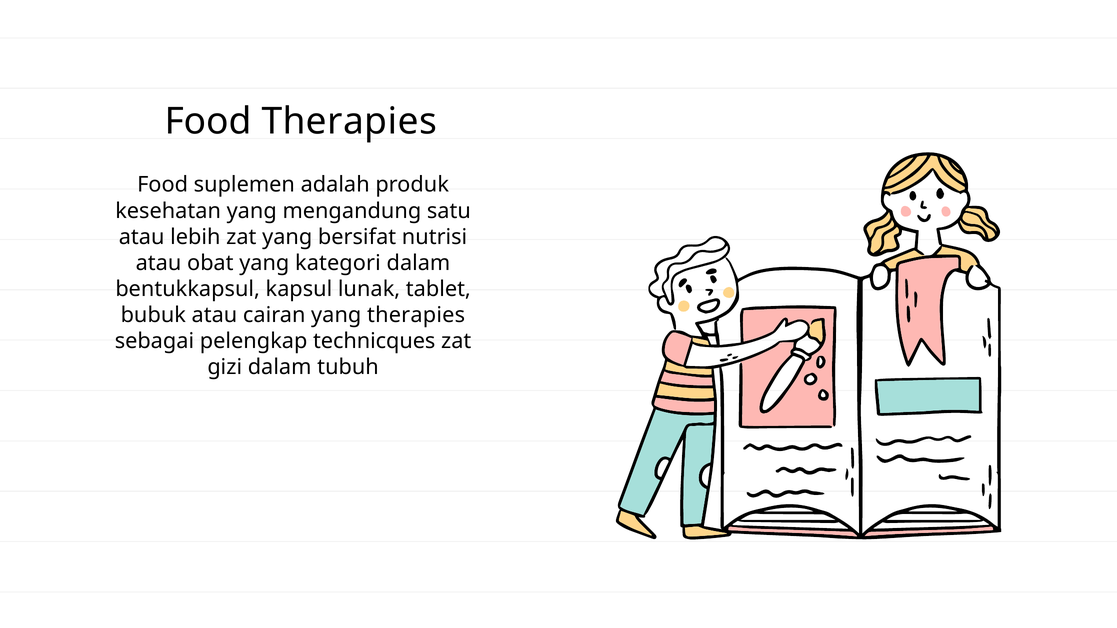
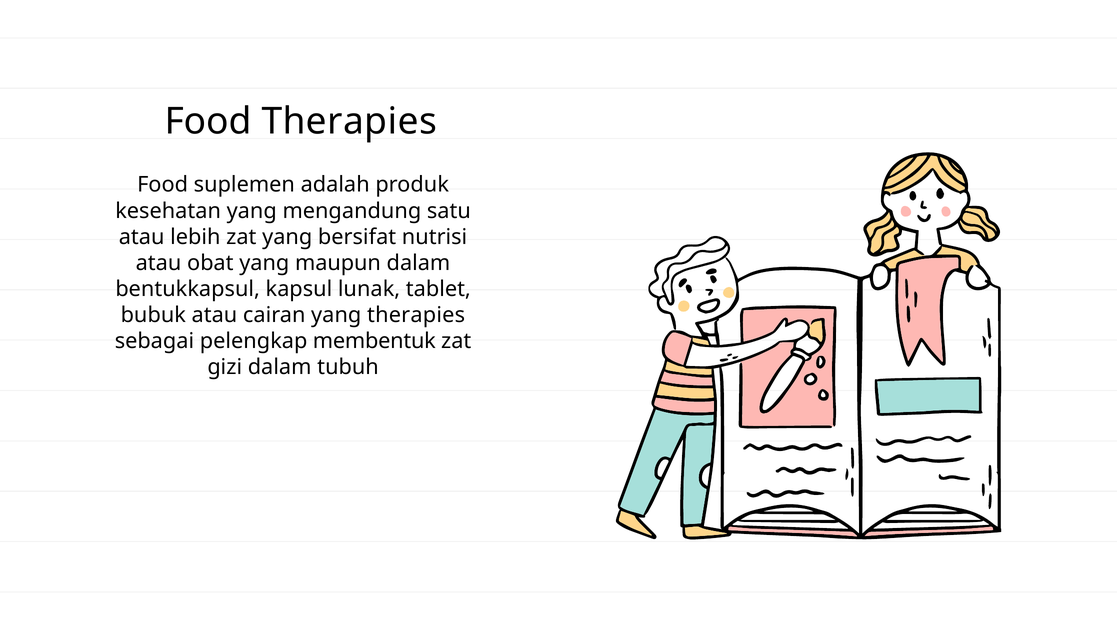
kategori: kategori -> maupun
technicques: technicques -> membentuk
